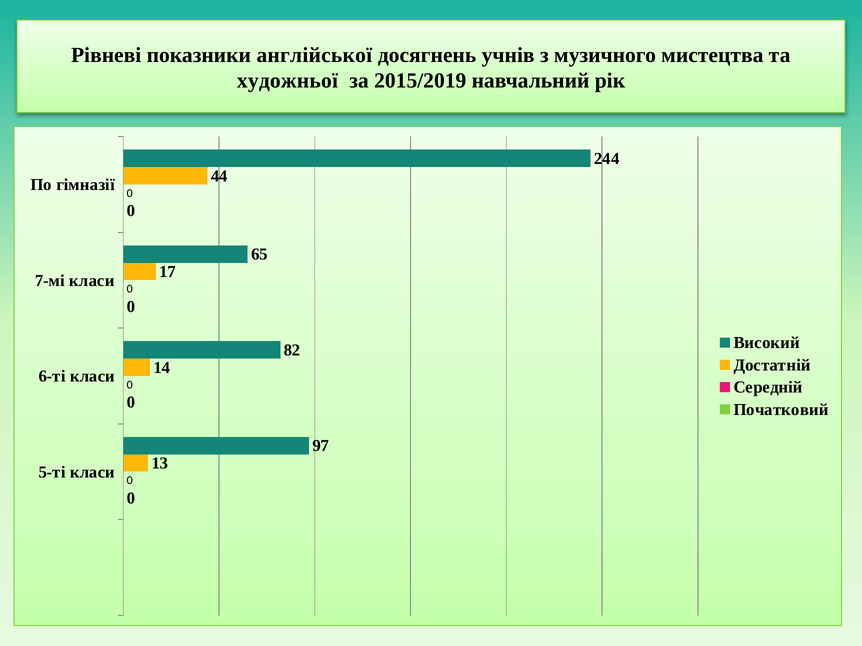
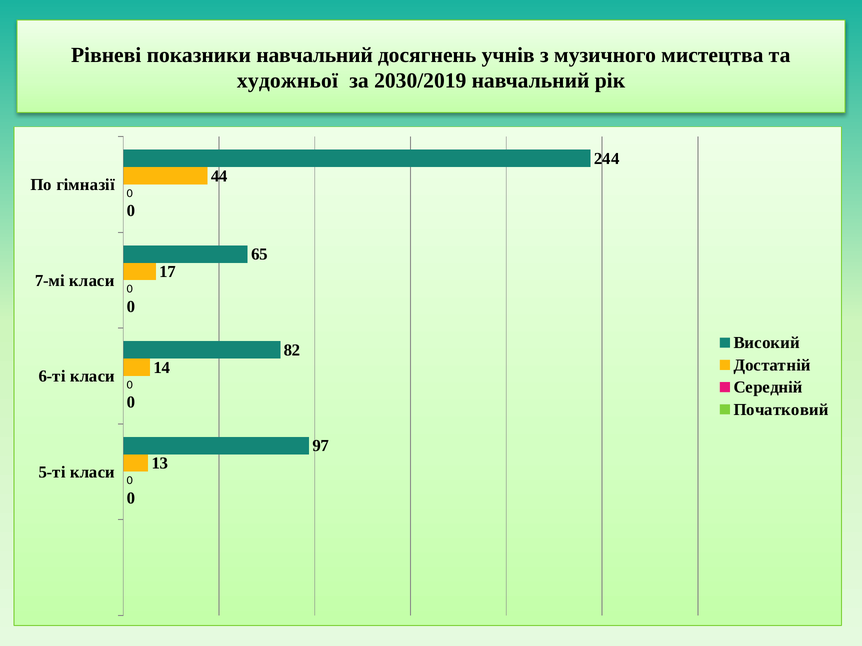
показники англійської: англійської -> навчальний
2015/2019: 2015/2019 -> 2030/2019
